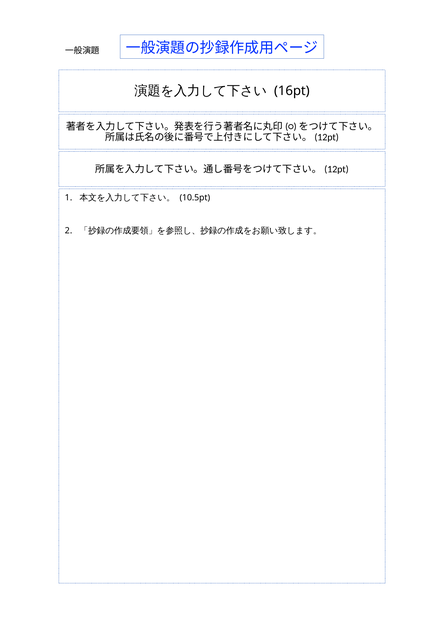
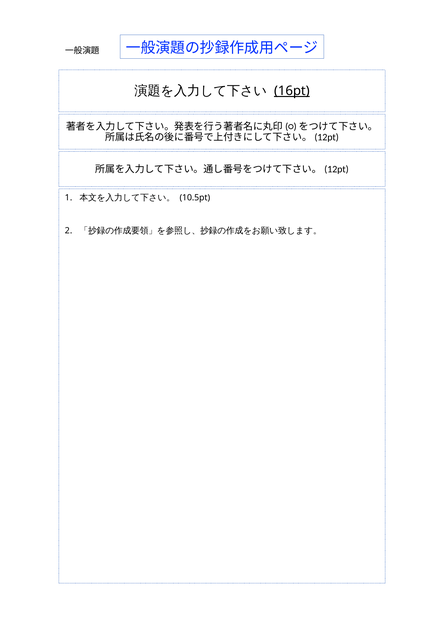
16pt underline: none -> present
